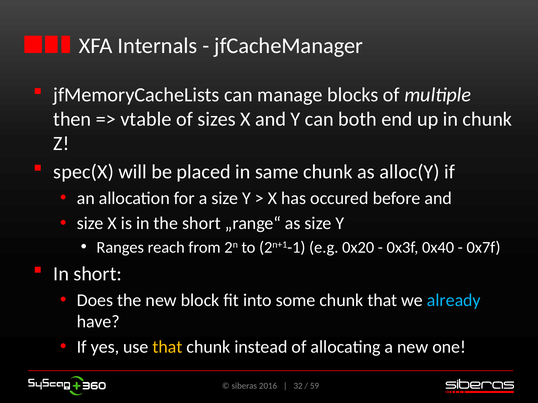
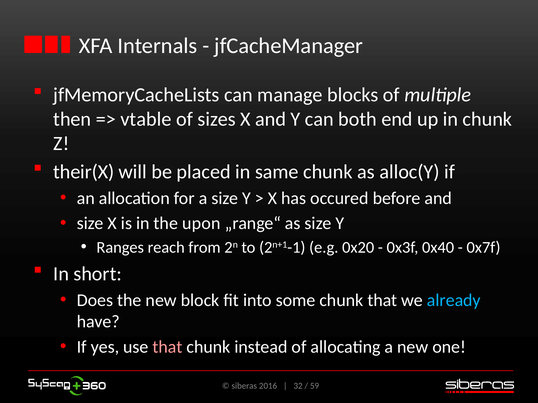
spec(X: spec(X -> their(X
the short: short -> upon
that at (168, 347) colour: yellow -> pink
